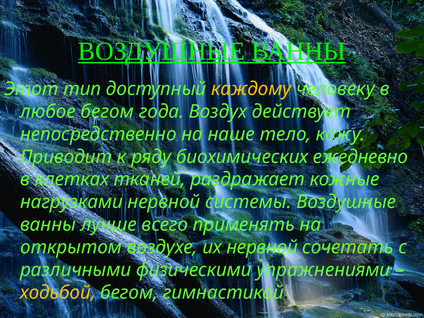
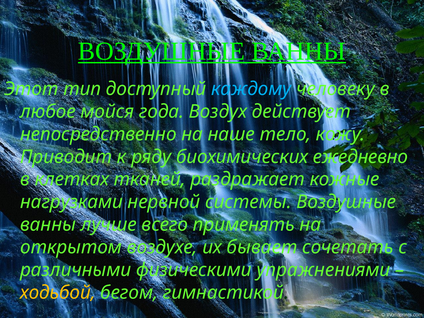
каждому colour: yellow -> light blue
любое бегом: бегом -> мойся
их нервной: нервной -> бывает
